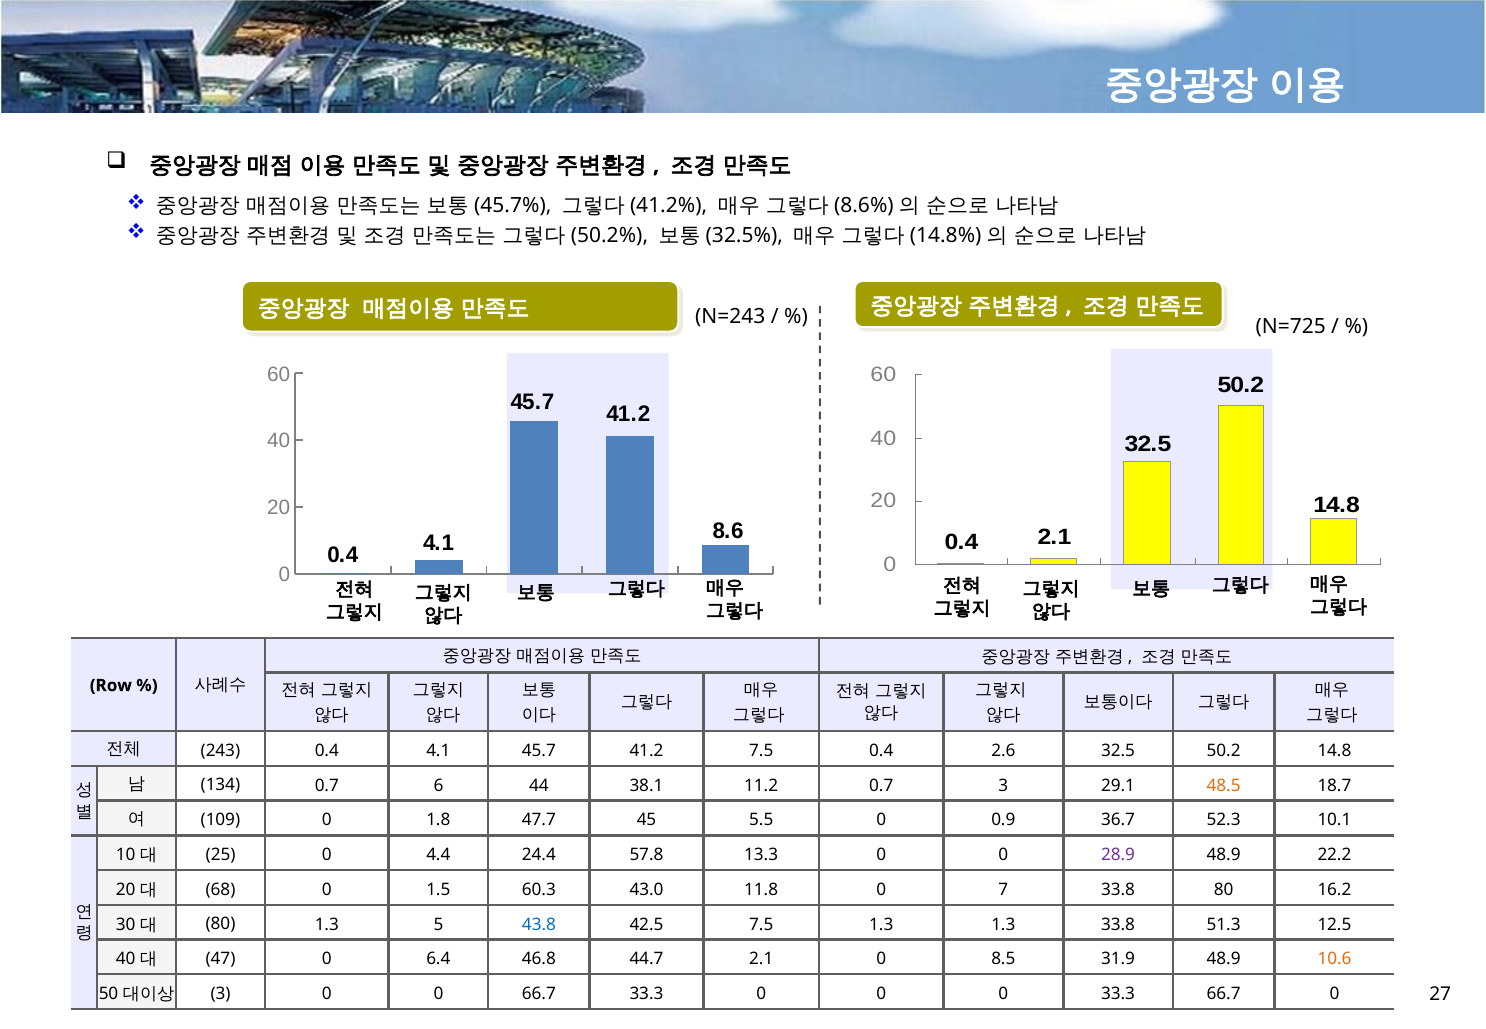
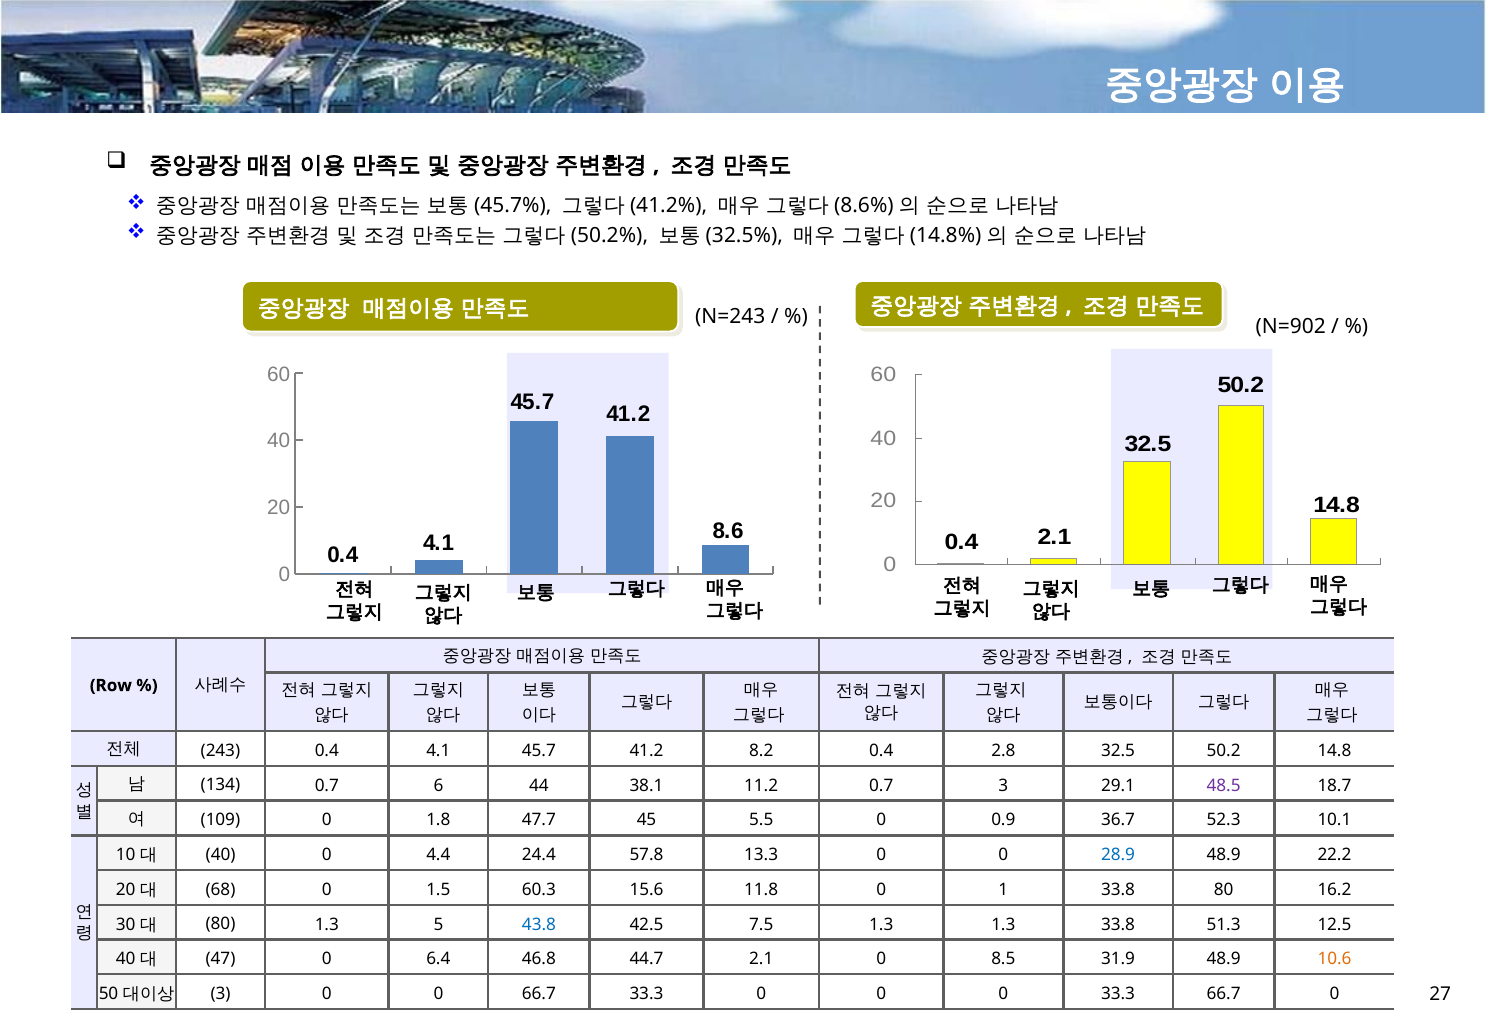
N=725: N=725 -> N=902
41.2 7.5: 7.5 -> 8.2
2.6: 2.6 -> 2.8
48.5 colour: orange -> purple
25 at (221, 855): 25 -> 40
28.9 colour: purple -> blue
43.0: 43.0 -> 15.6
7: 7 -> 1
